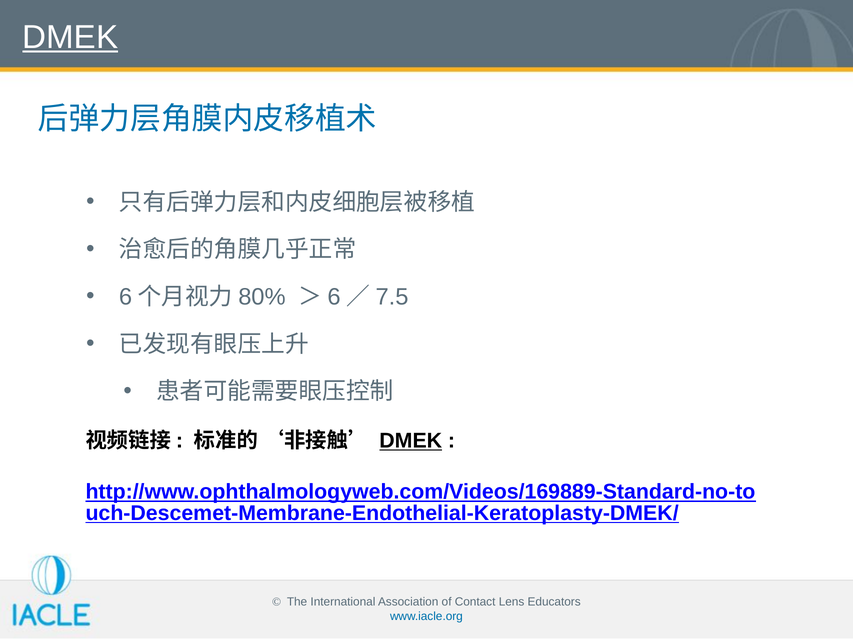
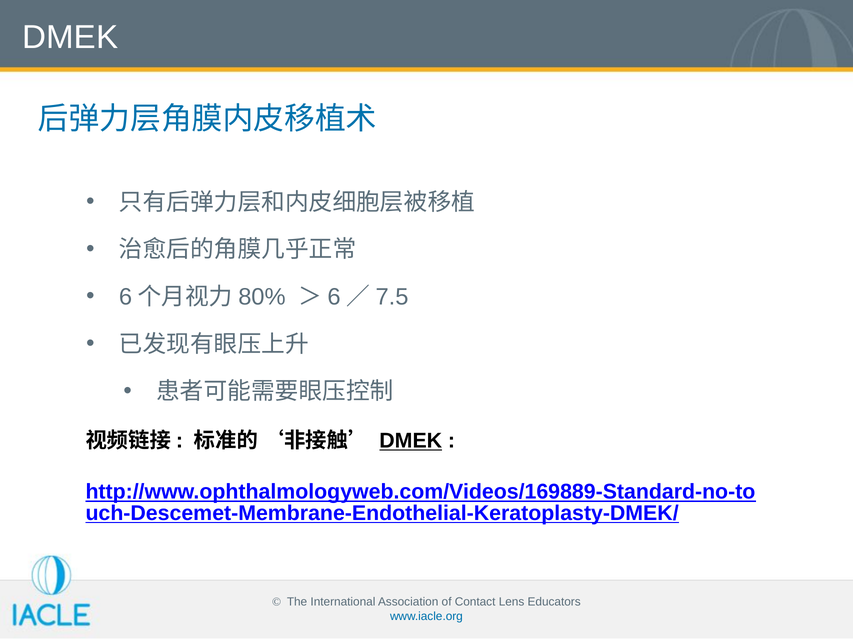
DMEK at (70, 37) underline: present -> none
